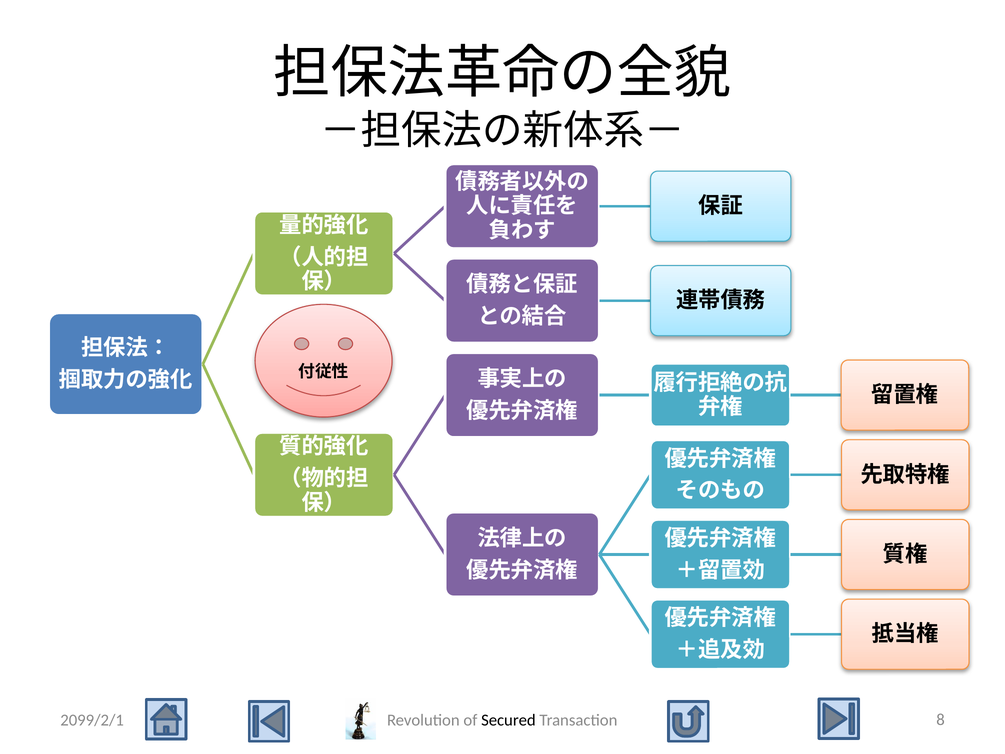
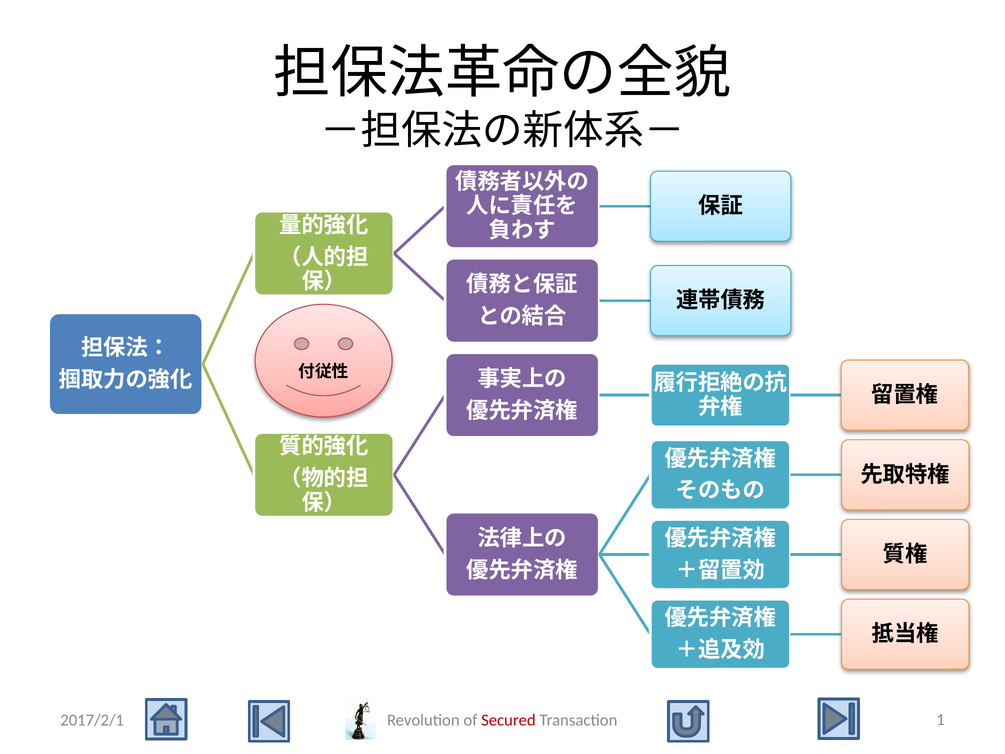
2099/2/1: 2099/2/1 -> 2017/2/1
Secured colour: black -> red
8: 8 -> 1
